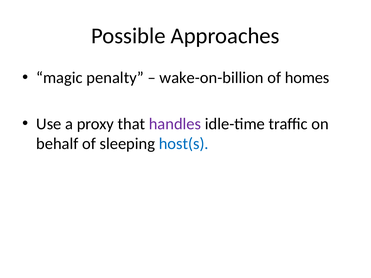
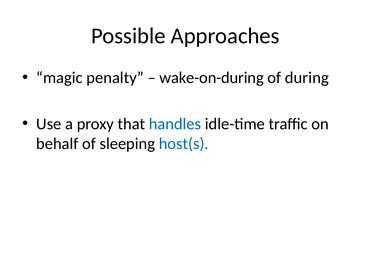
wake-on-billion: wake-on-billion -> wake-on-during
homes: homes -> during
handles colour: purple -> blue
